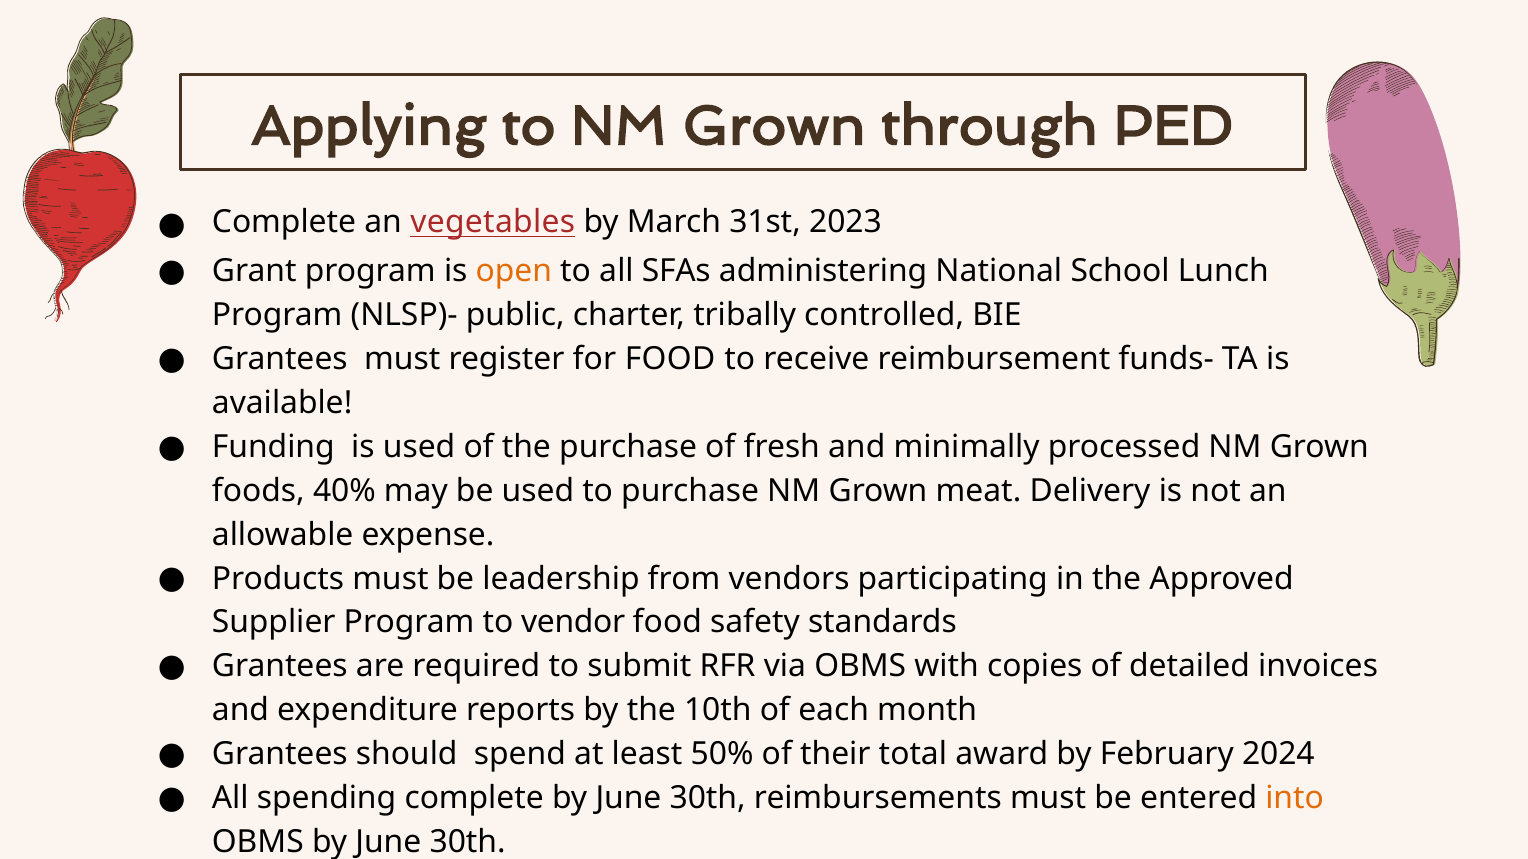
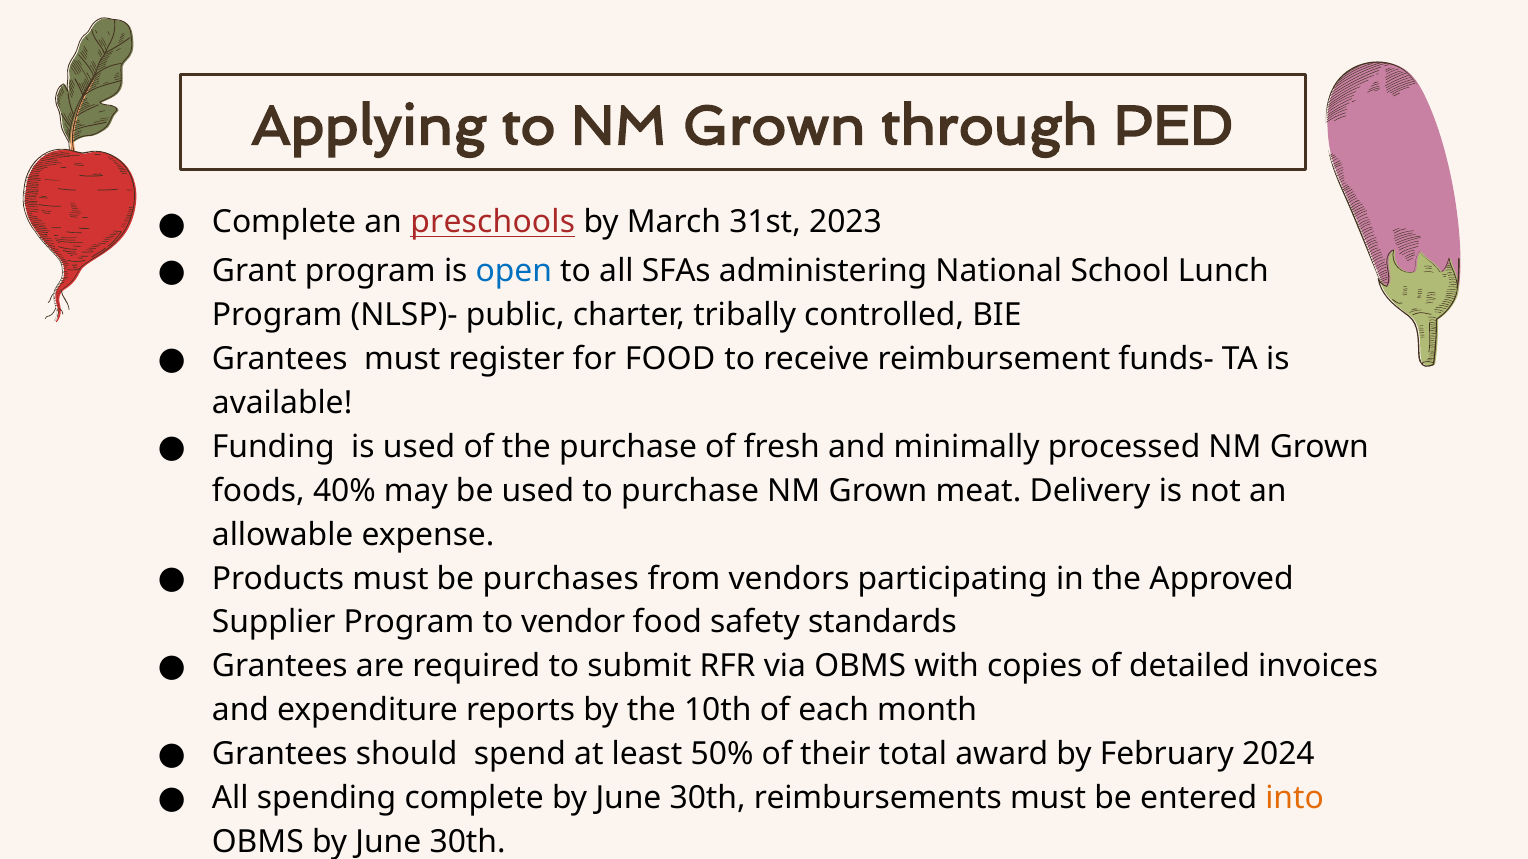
vegetables: vegetables -> preschools
open colour: orange -> blue
leadership: leadership -> purchases
